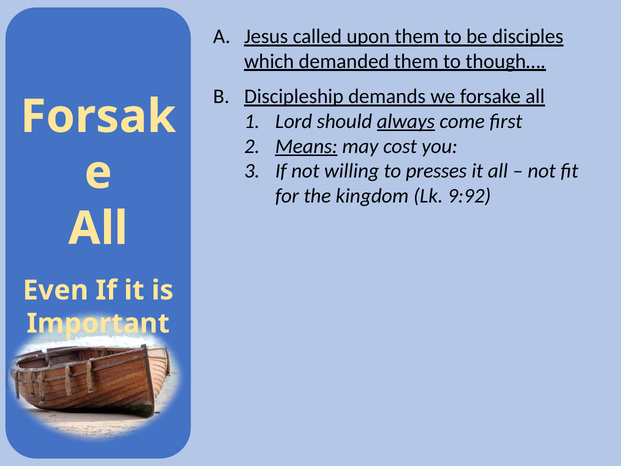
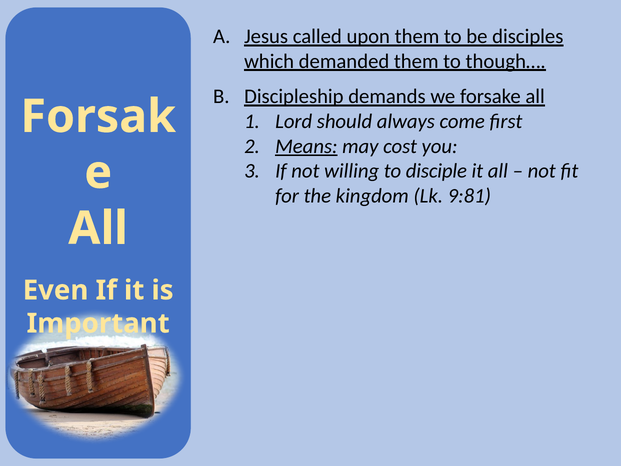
always underline: present -> none
presses: presses -> disciple
9:92: 9:92 -> 9:81
